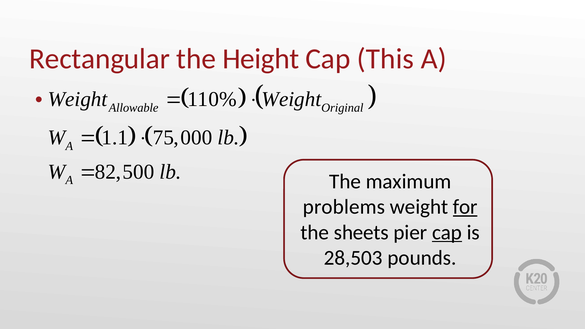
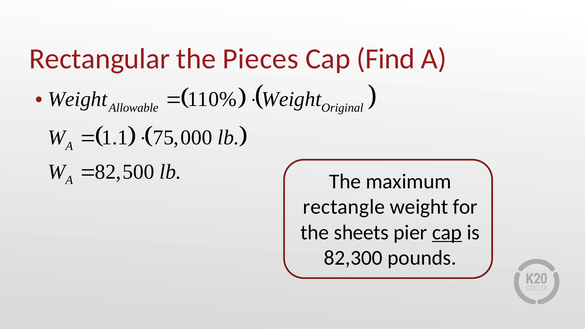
Height: Height -> Pieces
This: This -> Find
problems: problems -> rectangle
for underline: present -> none
28,503: 28,503 -> 82,300
